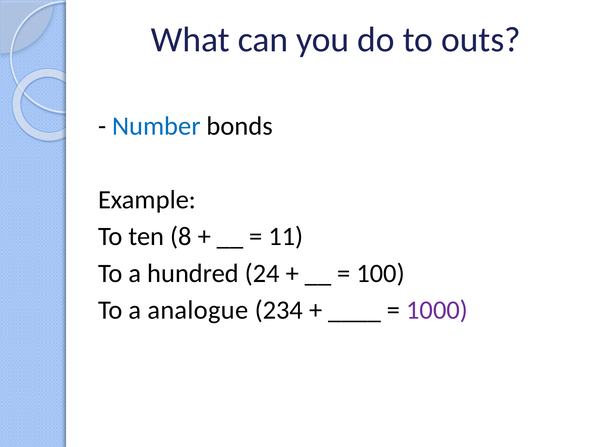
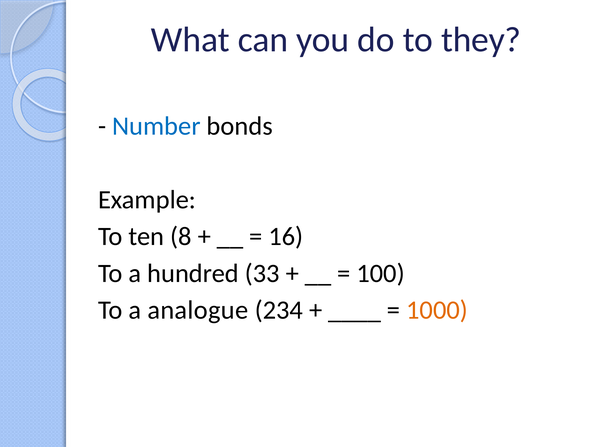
outs: outs -> they
11: 11 -> 16
24: 24 -> 33
1000 colour: purple -> orange
